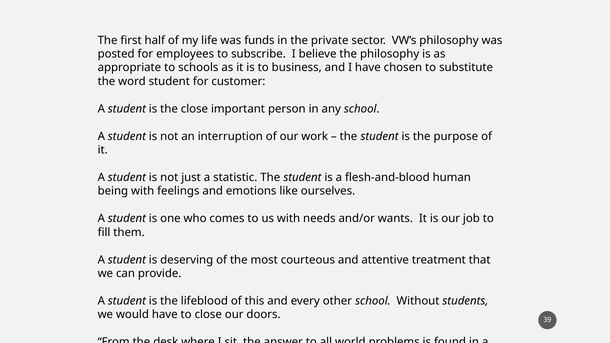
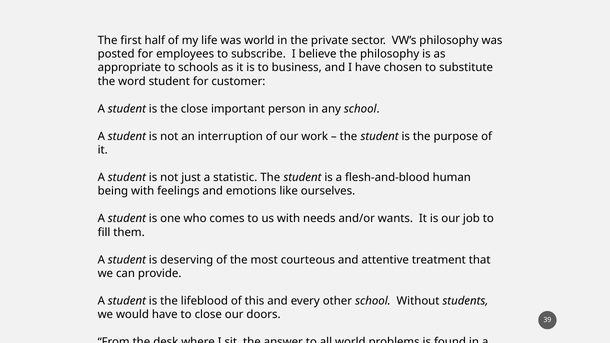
was funds: funds -> world
